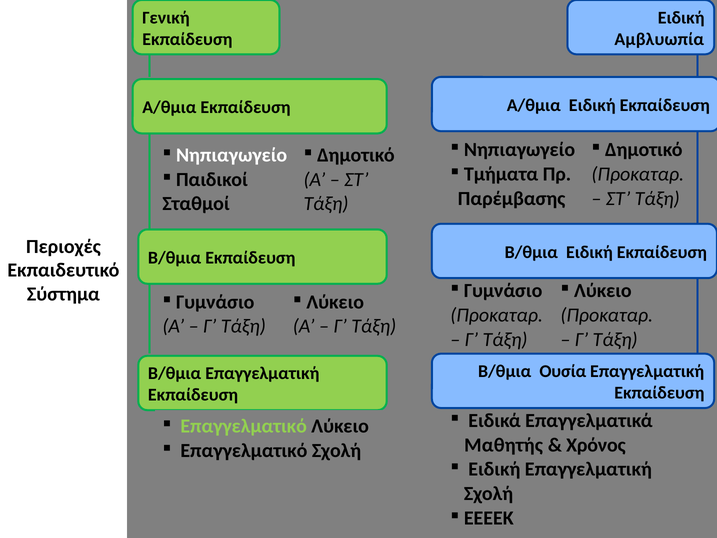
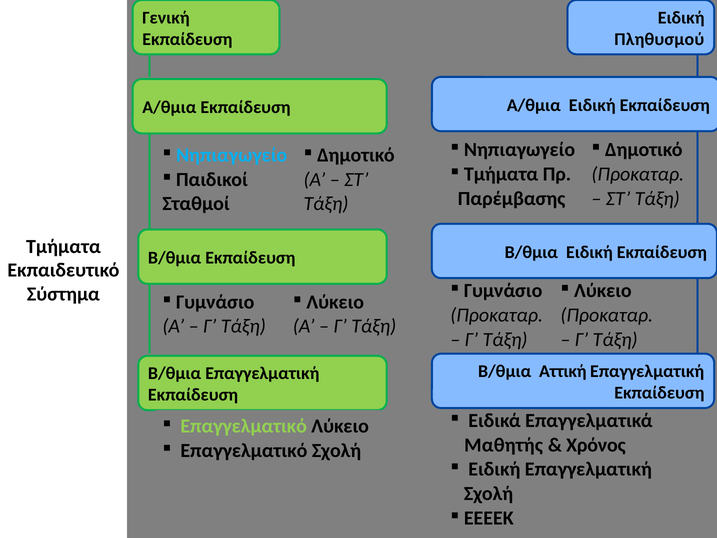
Αμβλυωπία: Αμβλυωπία -> Πληθυσμού
Νηπιαγωγείο at (232, 155) colour: white -> light blue
Περιοχές at (63, 246): Περιοχές -> Τμήματα
Ουσία: Ουσία -> Αττική
